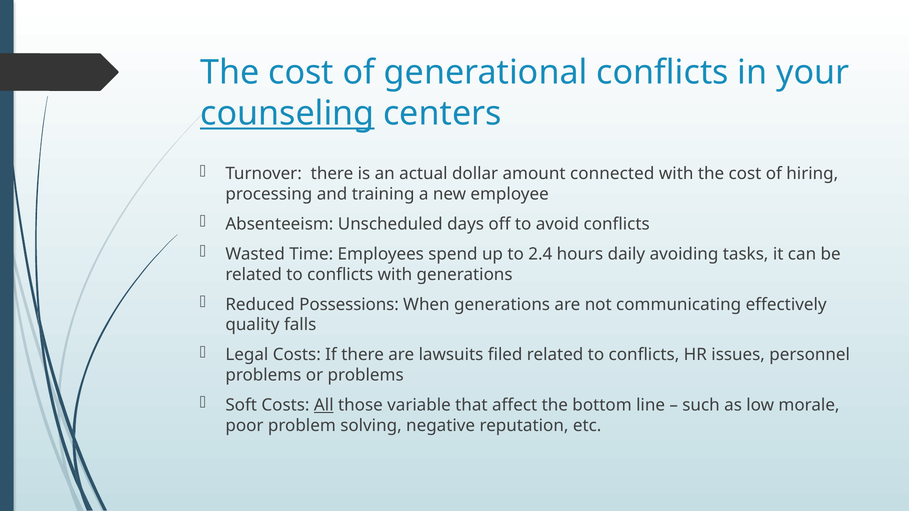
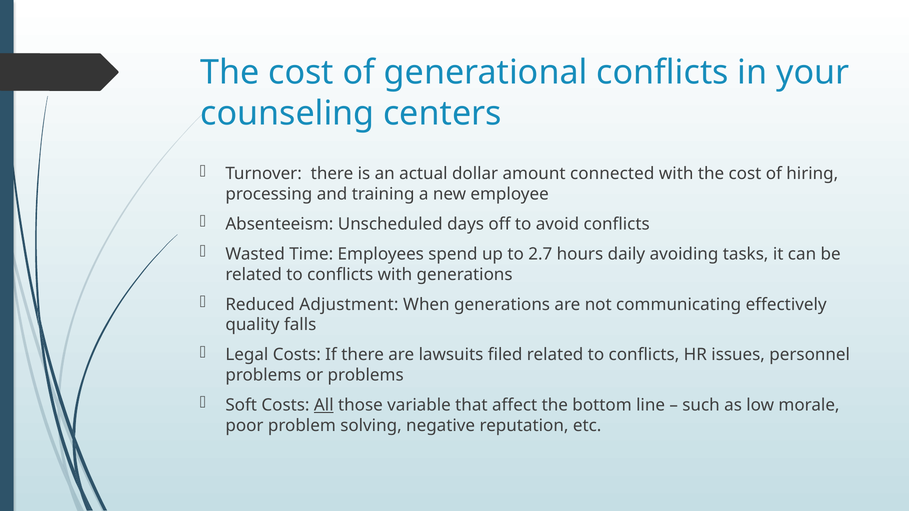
counseling underline: present -> none
2.4: 2.4 -> 2.7
Possessions: Possessions -> Adjustment
